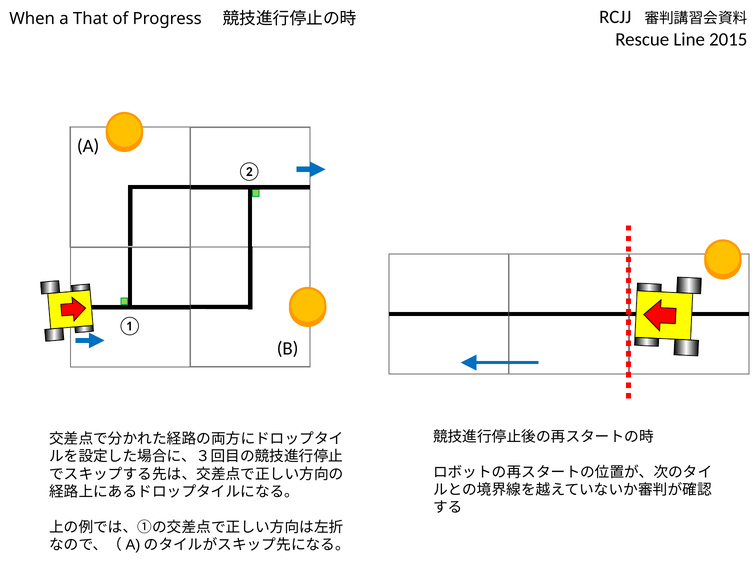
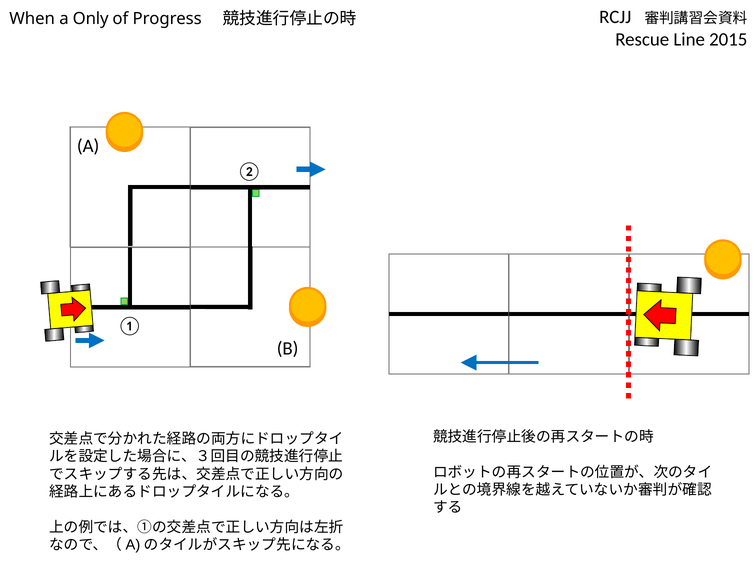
That: That -> Only
